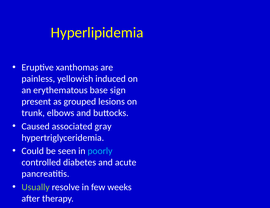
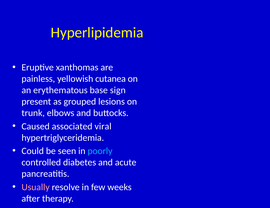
induced: induced -> cutanea
gray: gray -> viral
Usually colour: light green -> pink
